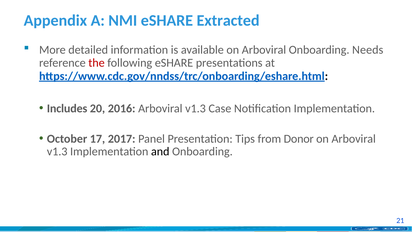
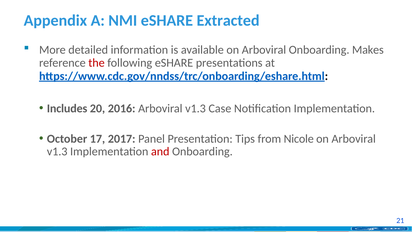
Needs: Needs -> Makes
Donor: Donor -> Nicole
and colour: black -> red
